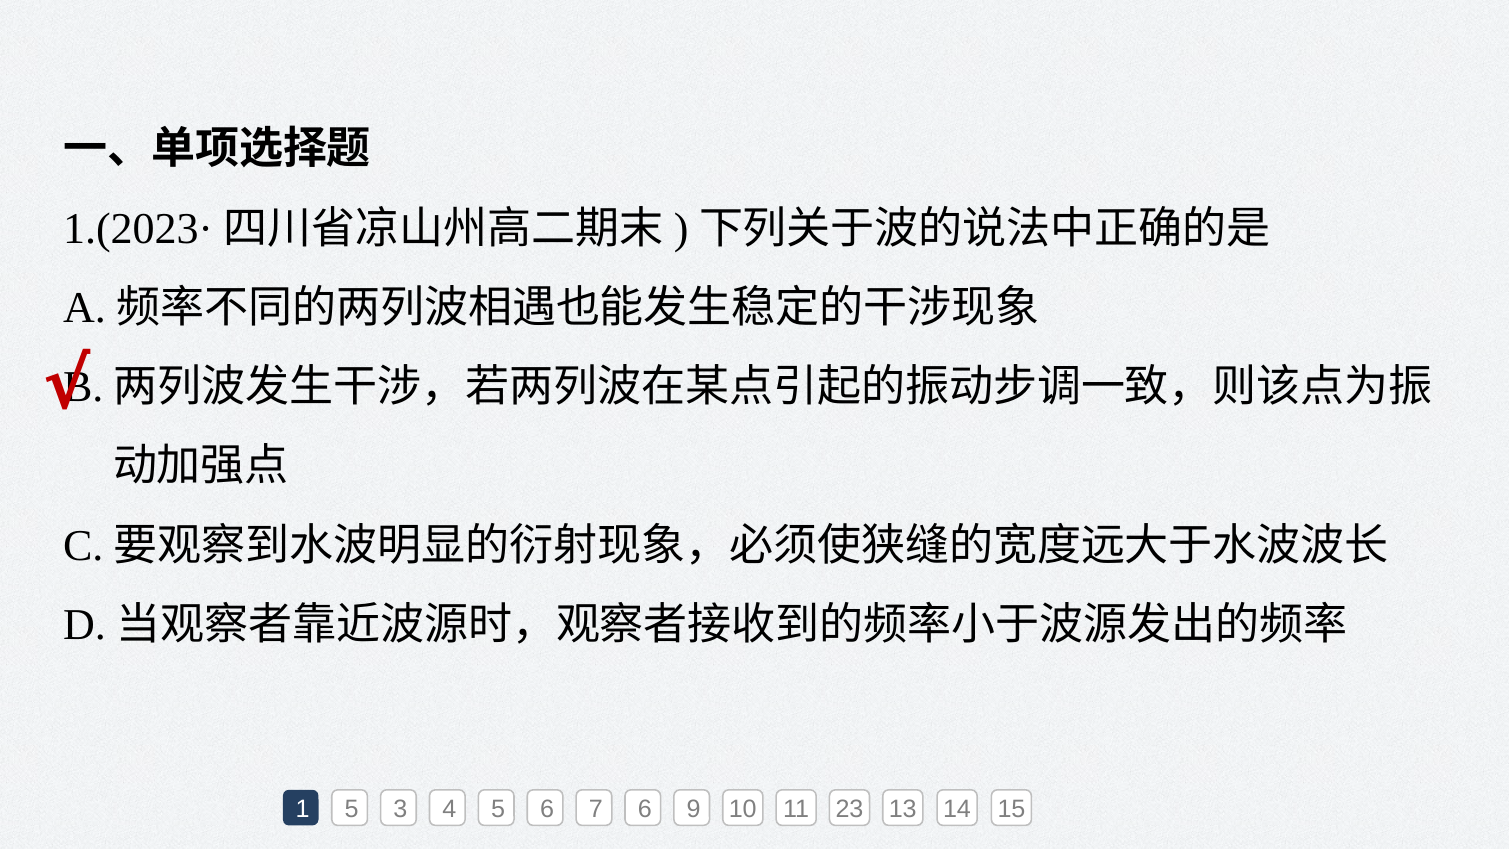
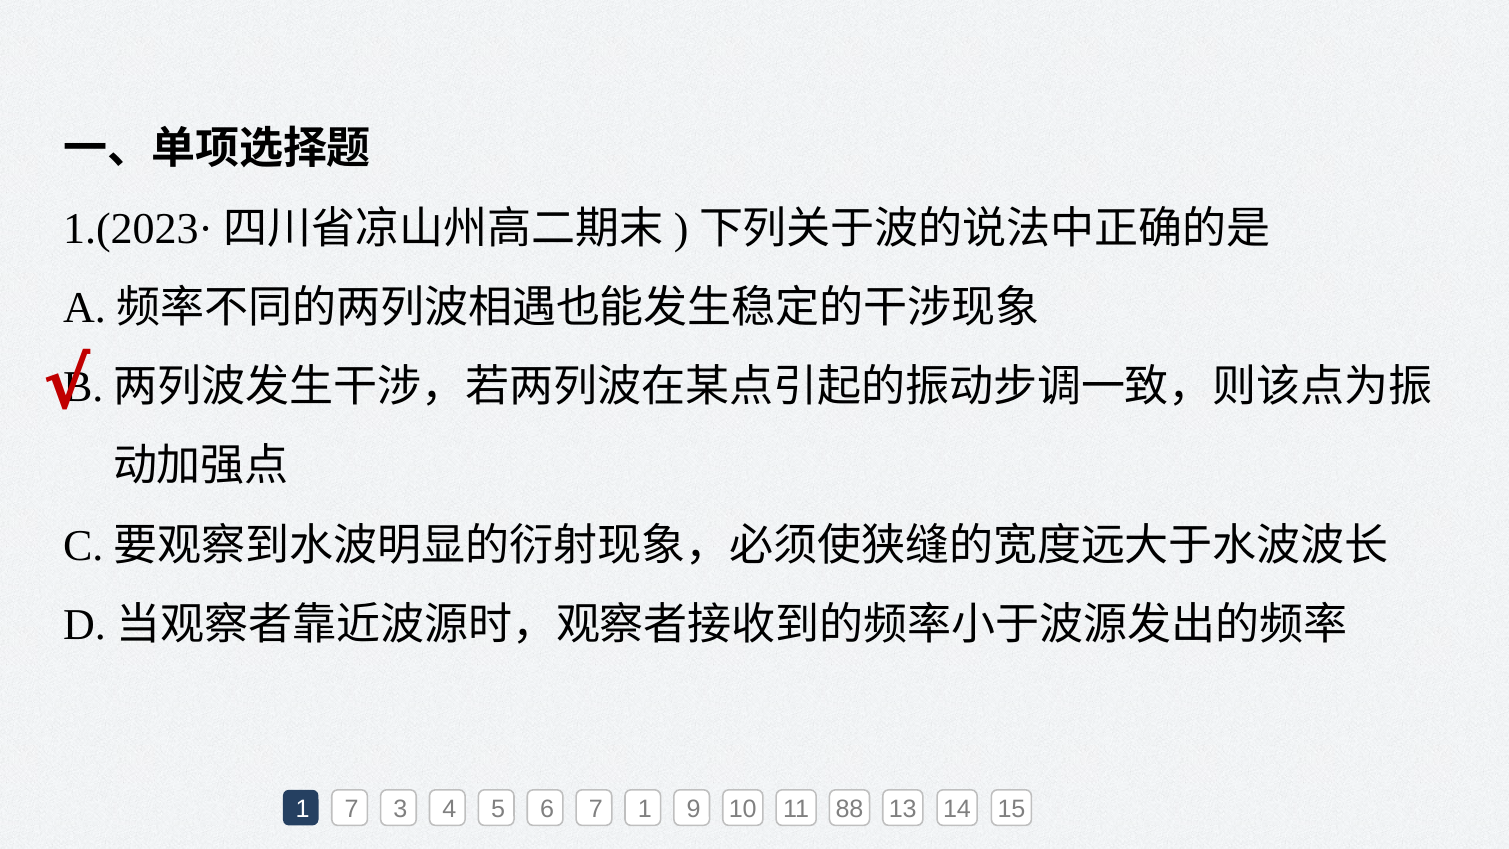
1 5: 5 -> 7
7 6: 6 -> 1
23: 23 -> 88
